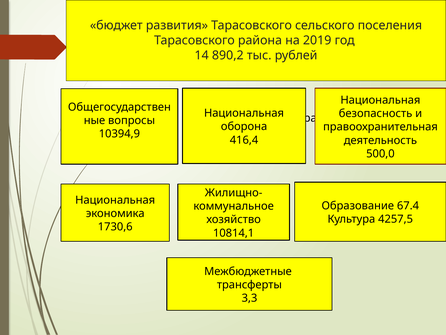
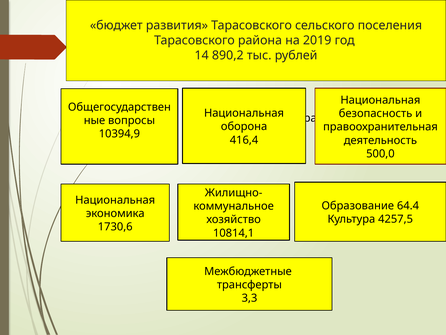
67.4: 67.4 -> 64.4
